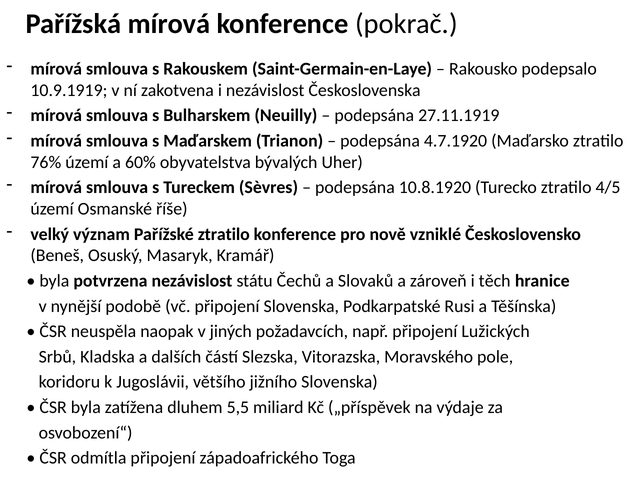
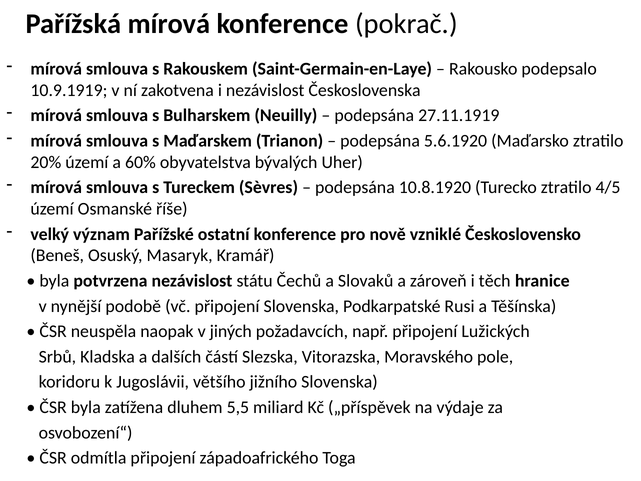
4.7.1920: 4.7.1920 -> 5.6.1920
76%: 76% -> 20%
Pařížské ztratilo: ztratilo -> ostatní
